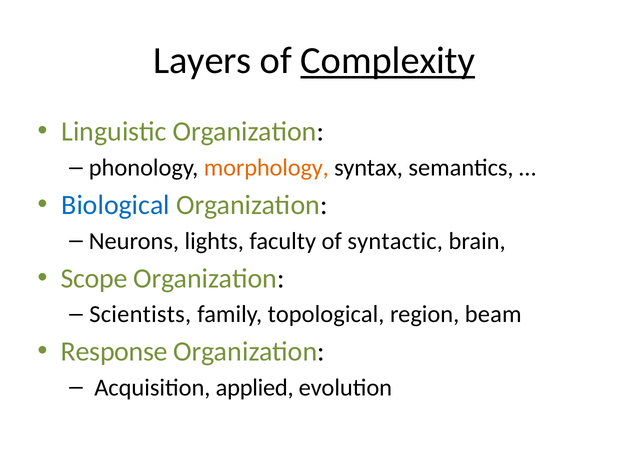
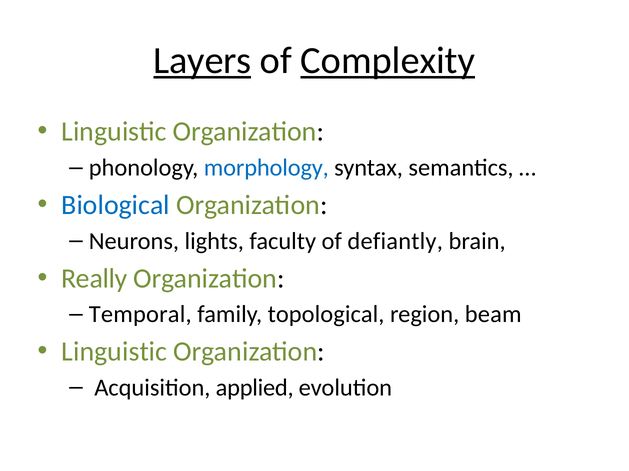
Layers underline: none -> present
morphology colour: orange -> blue
syntactic: syntactic -> defiantly
Scope: Scope -> Really
Scientists: Scientists -> Temporal
Response at (114, 352): Response -> Linguistic
